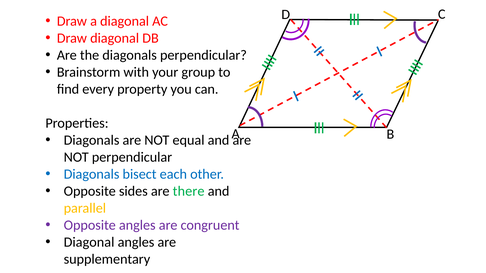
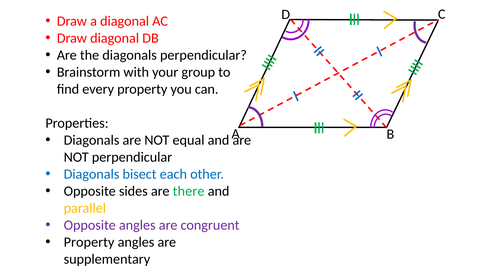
Diagonal at (89, 243): Diagonal -> Property
